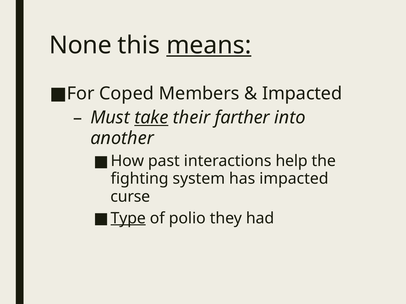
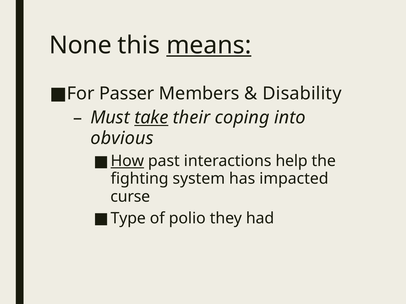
Coped: Coped -> Passer
Impacted at (302, 94): Impacted -> Disability
farther: farther -> coping
another: another -> obvious
How underline: none -> present
Type underline: present -> none
